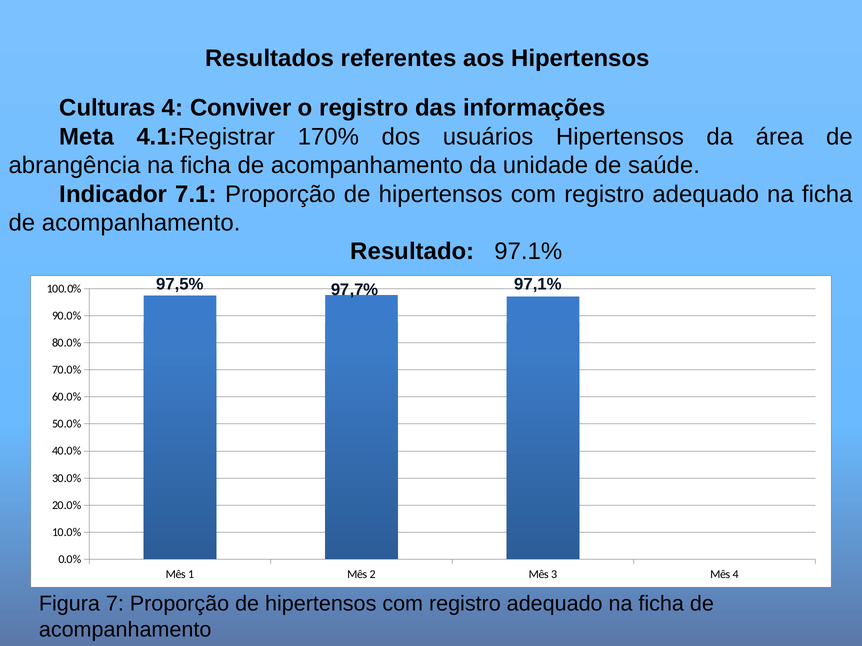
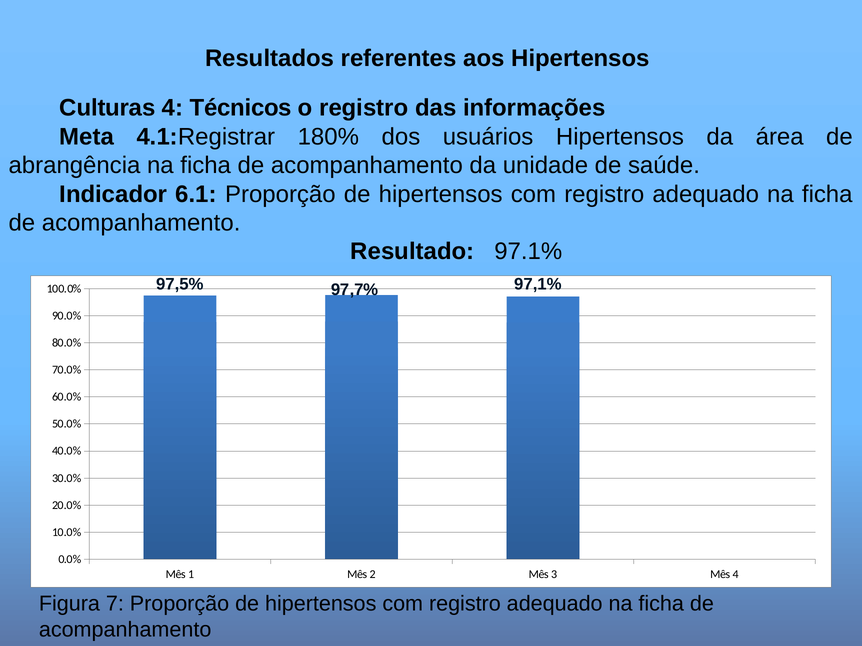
Conviver: Conviver -> Técnicos
170%: 170% -> 180%
7.1: 7.1 -> 6.1
